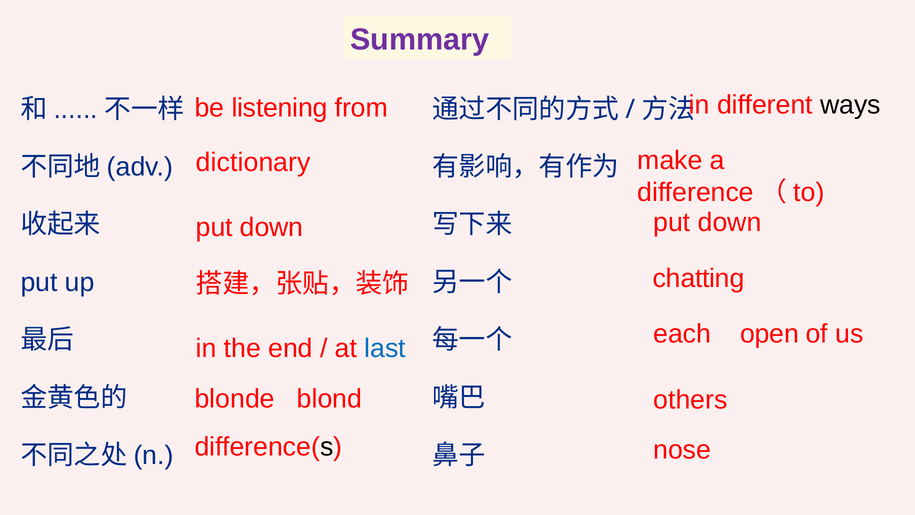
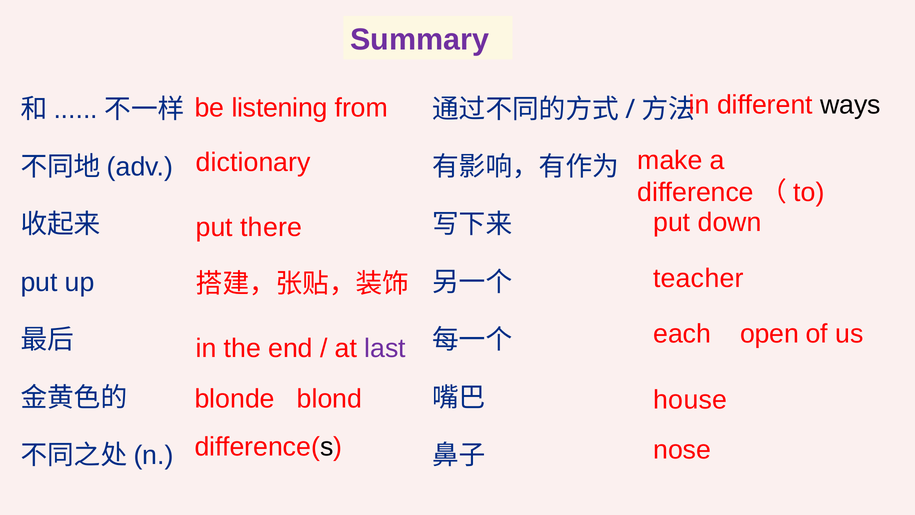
down at (271, 227): down -> there
chatting: chatting -> teacher
last colour: blue -> purple
others: others -> house
